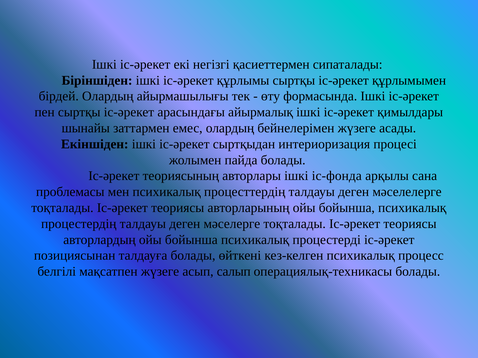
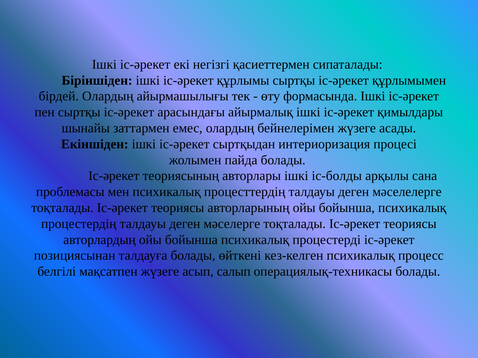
іс-фонда: іс-фонда -> іс-болды
